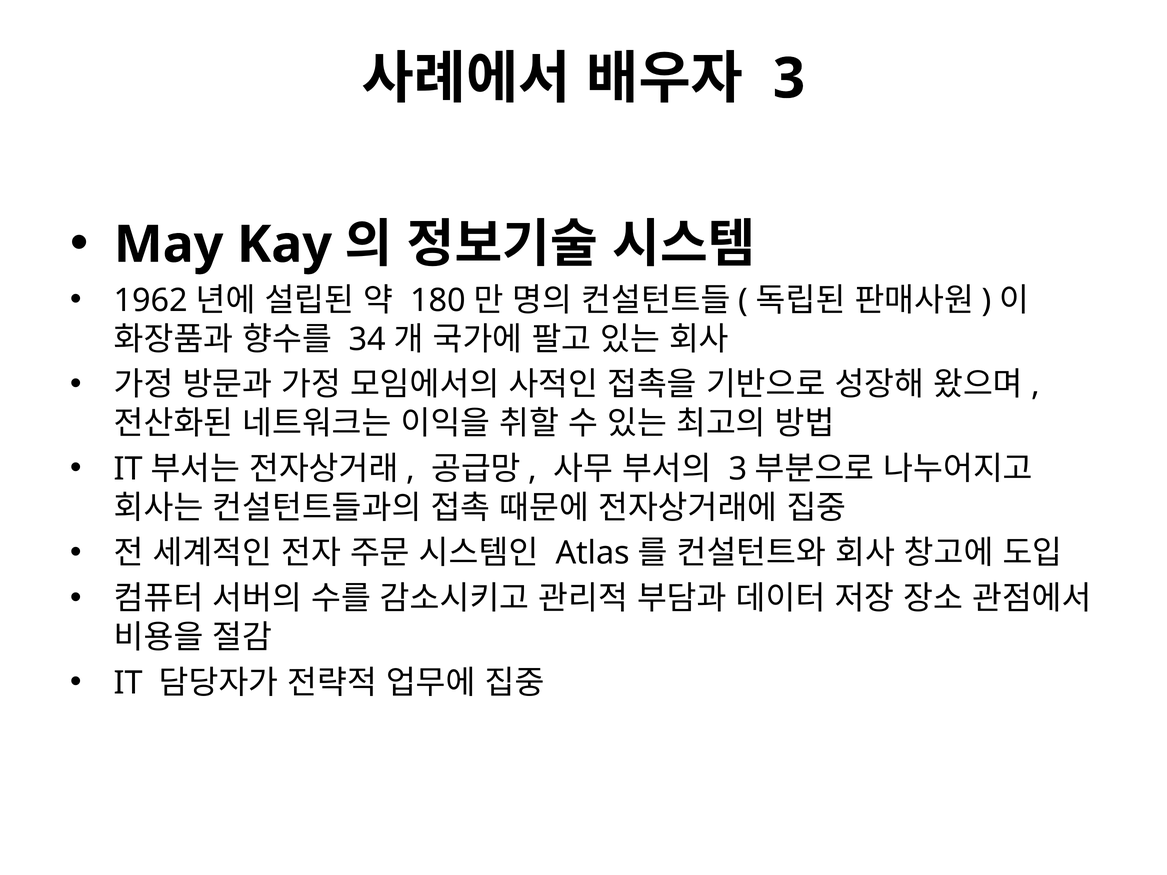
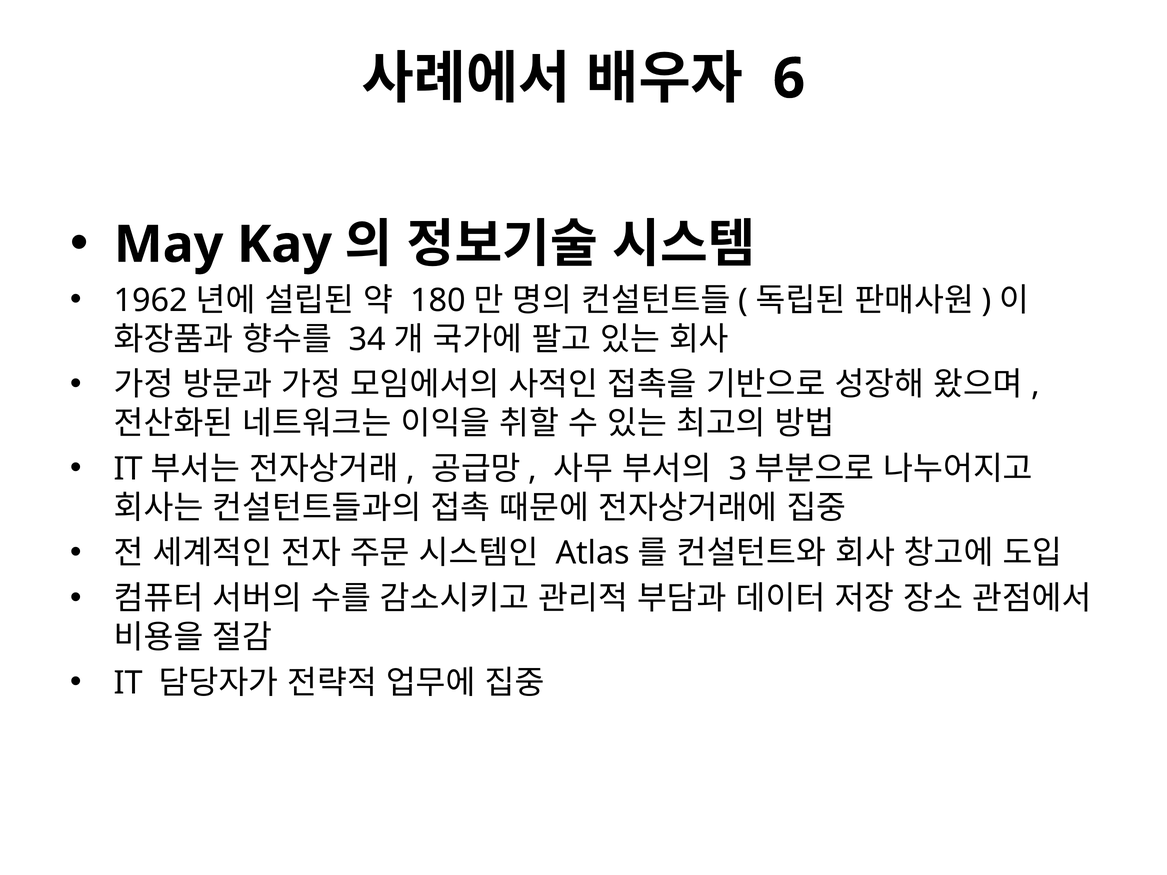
3 at (789, 79): 3 -> 6
